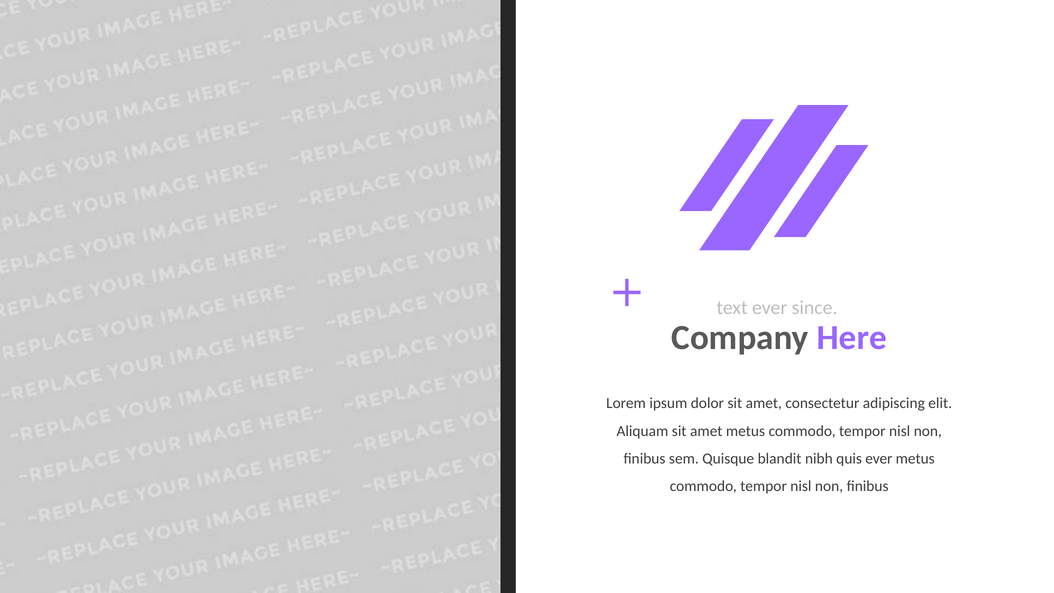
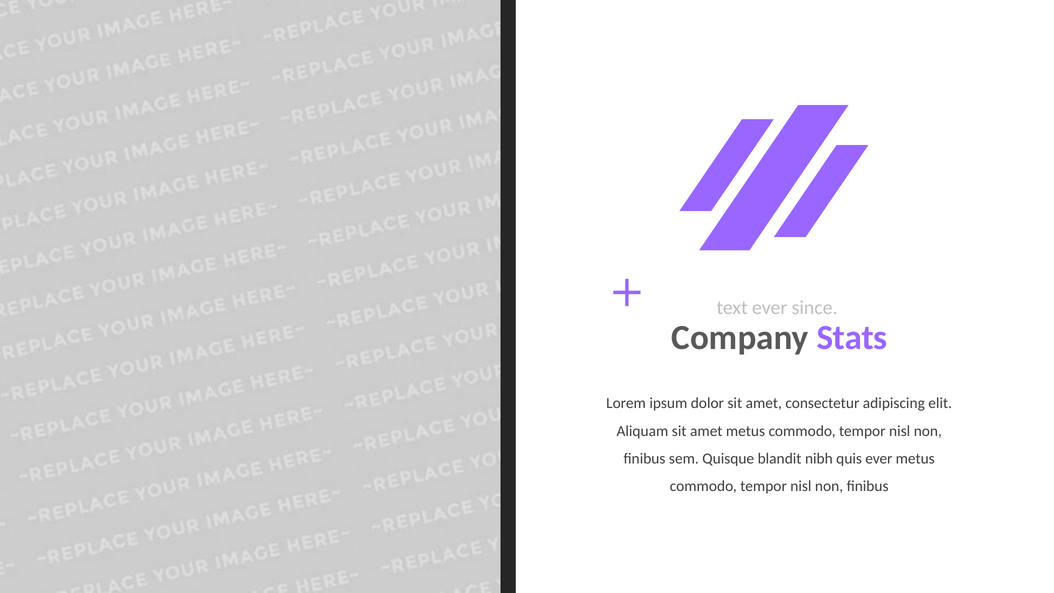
Here: Here -> Stats
